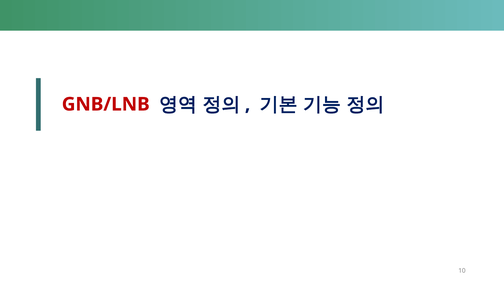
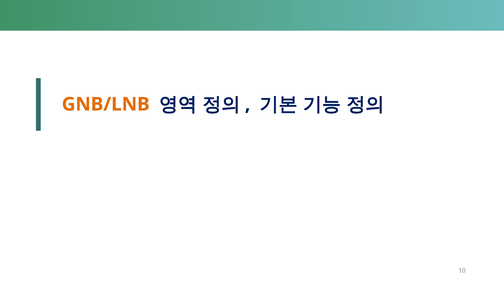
GNB/LNB colour: red -> orange
